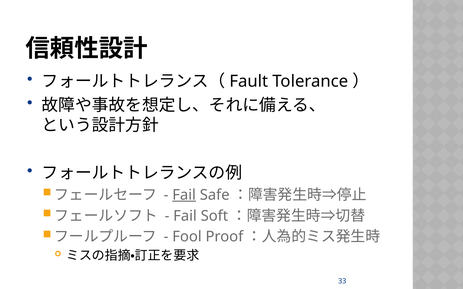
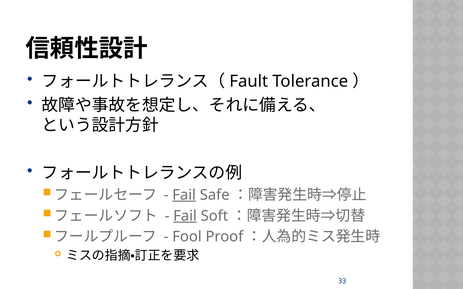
Fail at (185, 216) underline: none -> present
